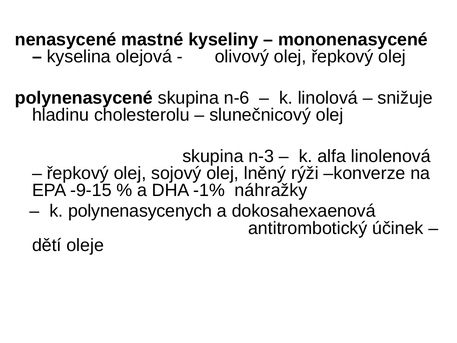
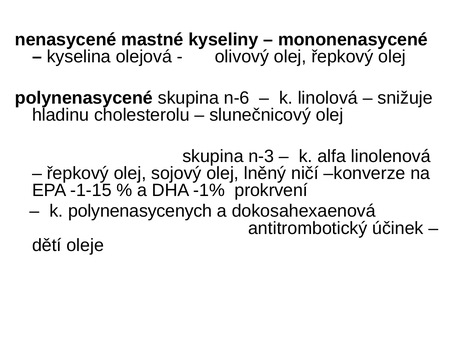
rýži: rýži -> ničí
-9-15: -9-15 -> -1-15
náhražky: náhražky -> prokrvení
